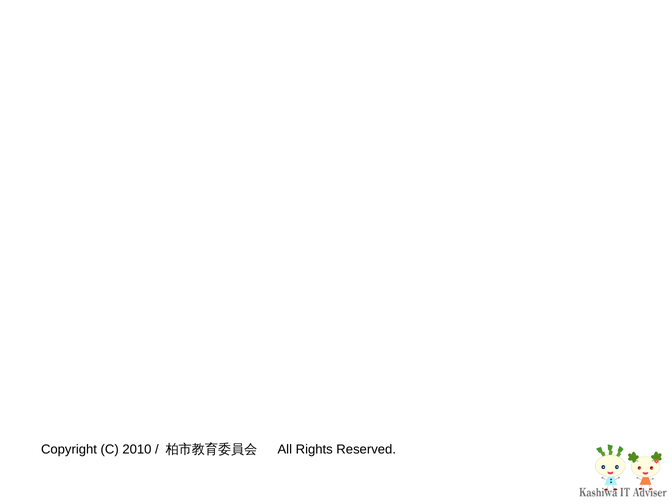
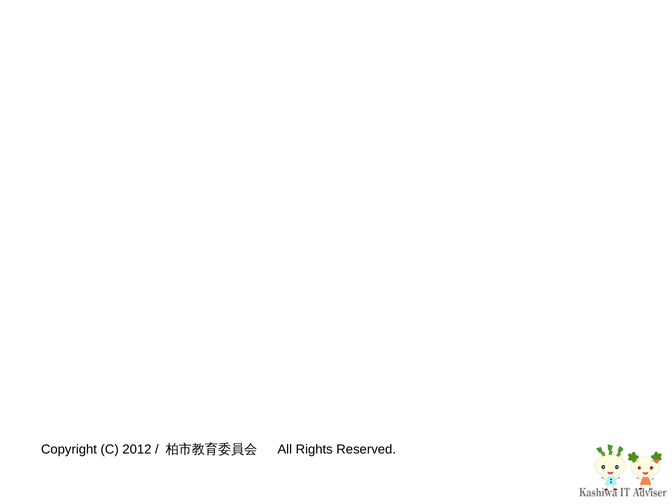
2010: 2010 -> 2012
